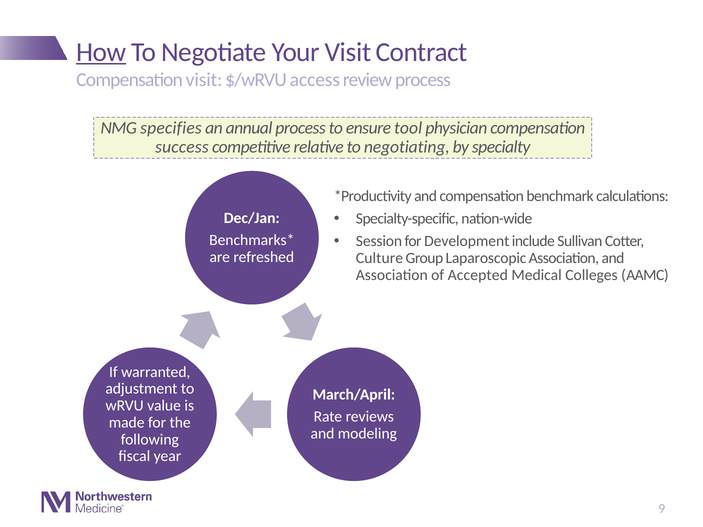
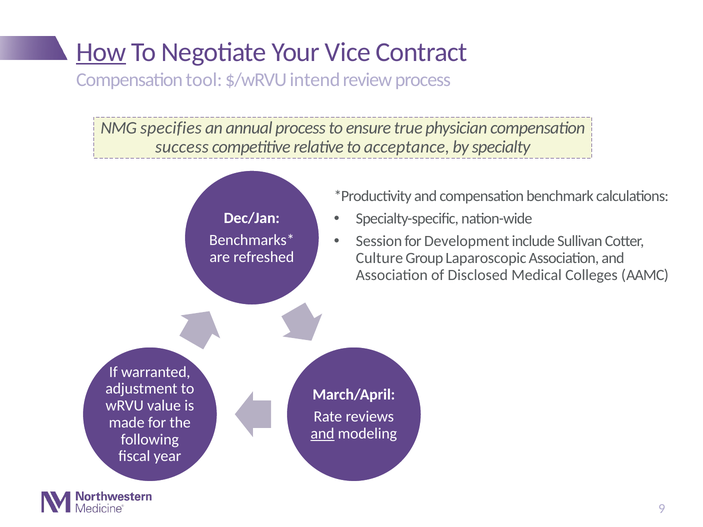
Your Visit: Visit -> Vice
Compensation visit: visit -> tool
access: access -> intend
tool: tool -> true
negotiating: negotiating -> acceptance
Accepted: Accepted -> Disclosed
and at (322, 434) underline: none -> present
